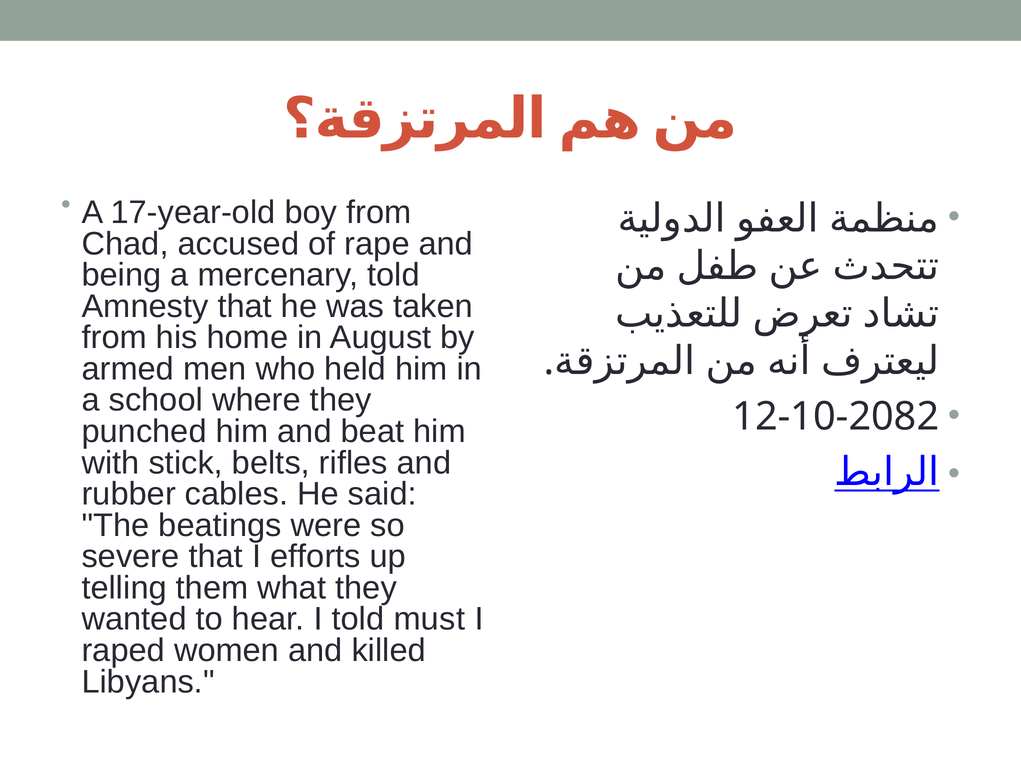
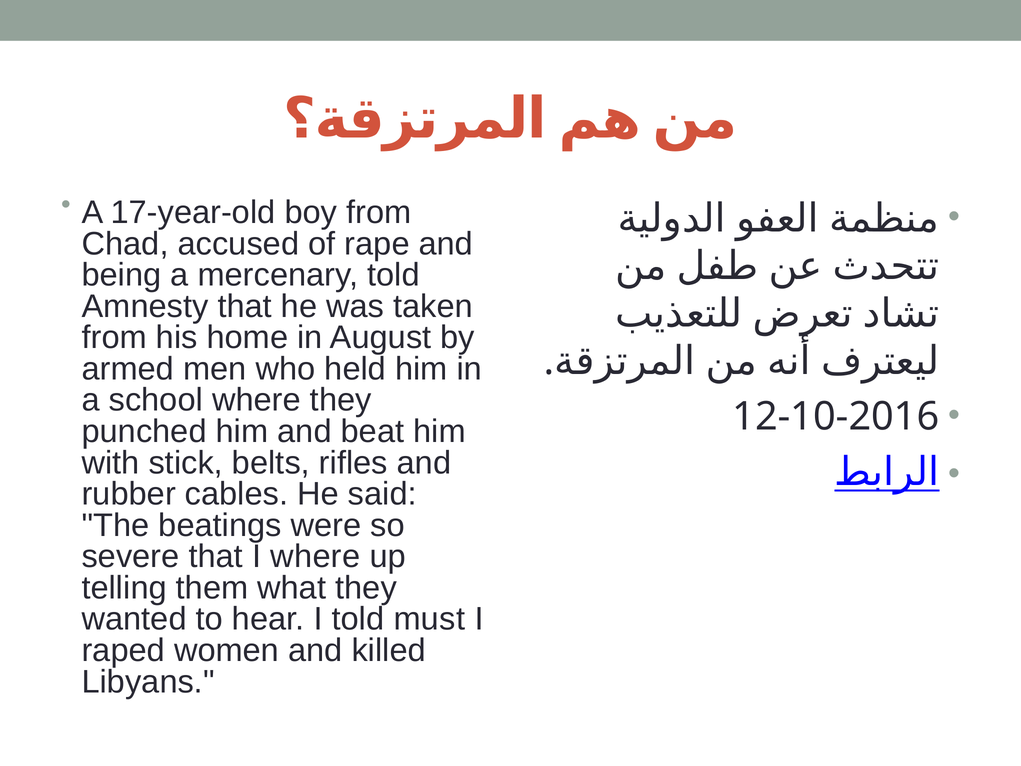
12-10-2082: 12-10-2082 -> 12-10-2016
I efforts: efforts -> where
